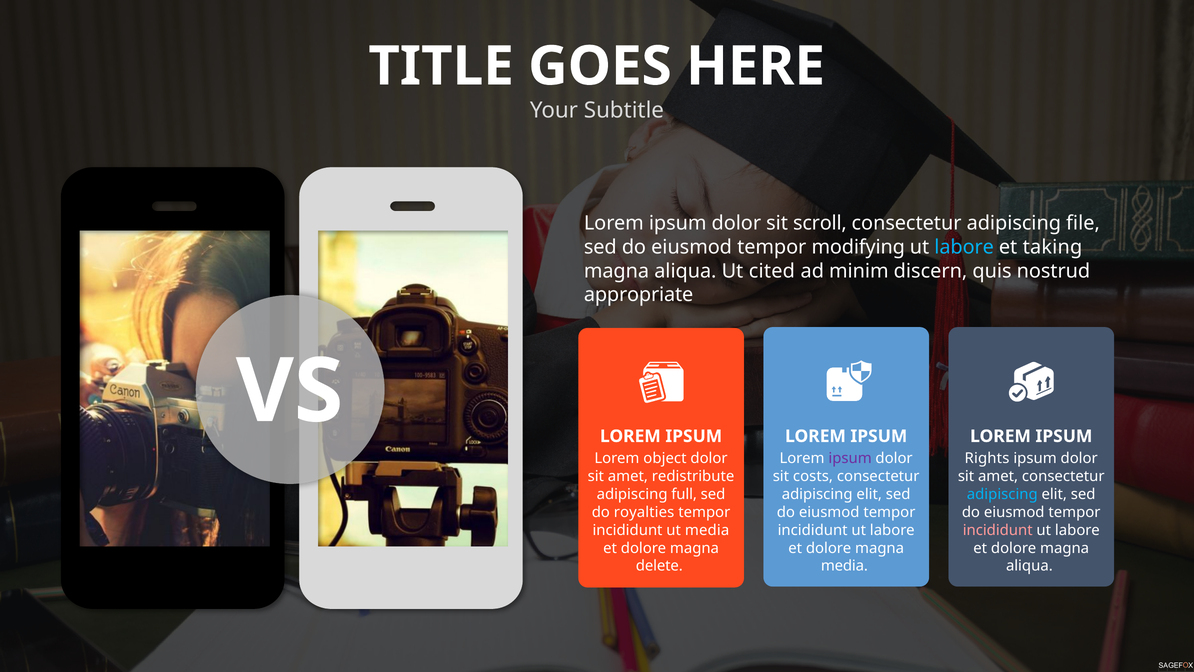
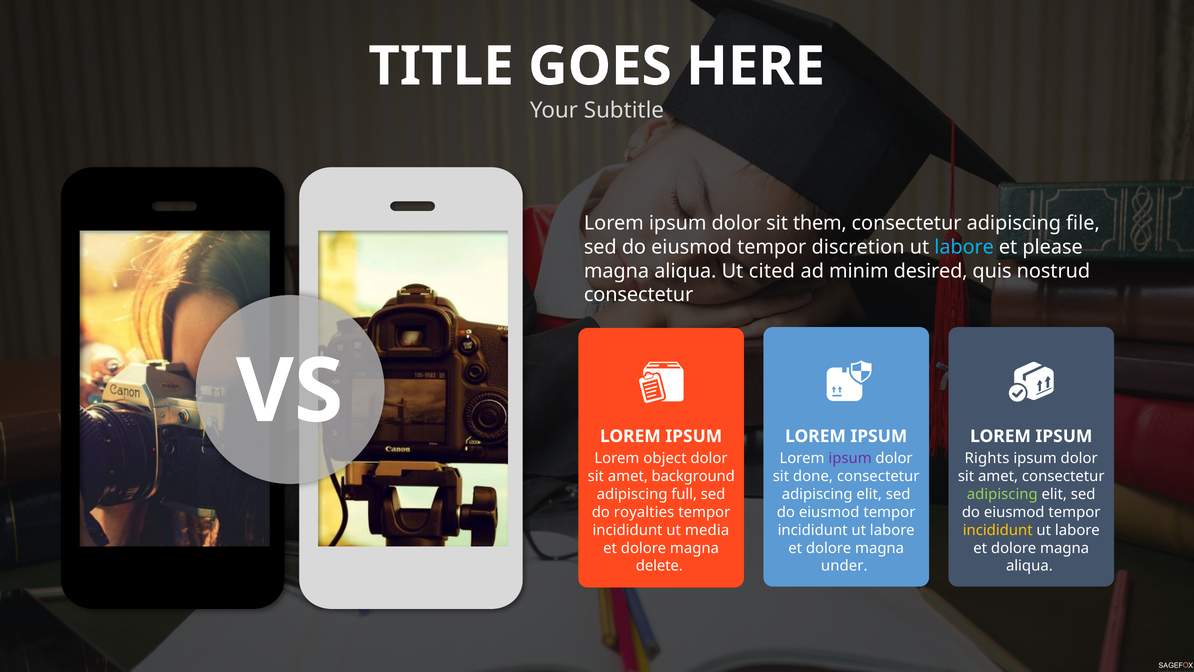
scroll: scroll -> them
modifying: modifying -> discretion
taking: taking -> please
discern: discern -> desired
appropriate at (639, 295): appropriate -> consectetur
redistribute: redistribute -> background
costs: costs -> done
adipiscing at (1002, 494) colour: light blue -> light green
incididunt at (998, 530) colour: pink -> yellow
media at (844, 566): media -> under
